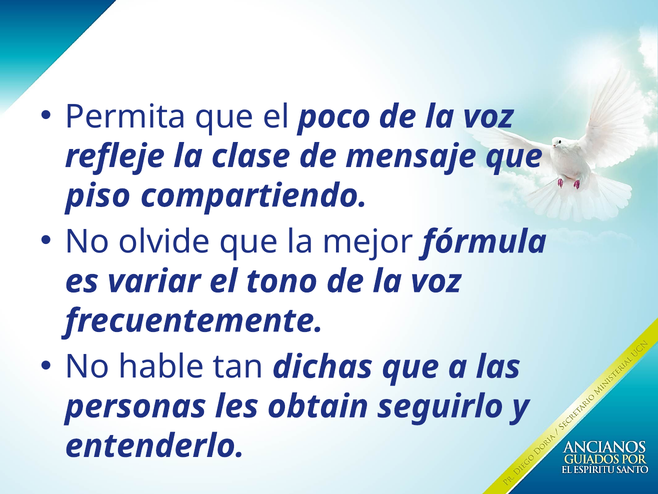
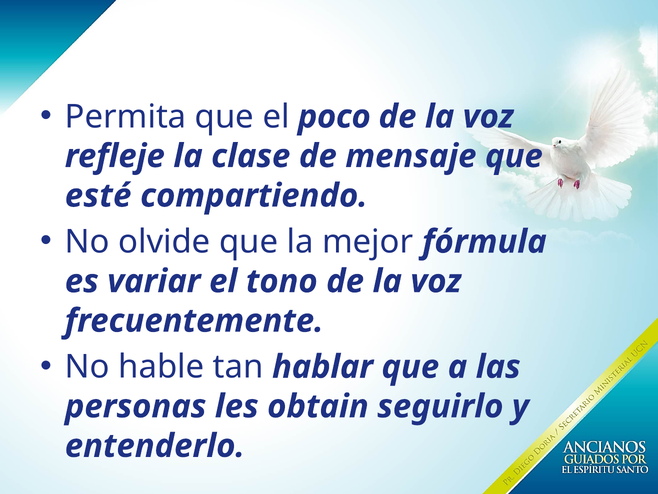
piso: piso -> esté
dichas: dichas -> hablar
